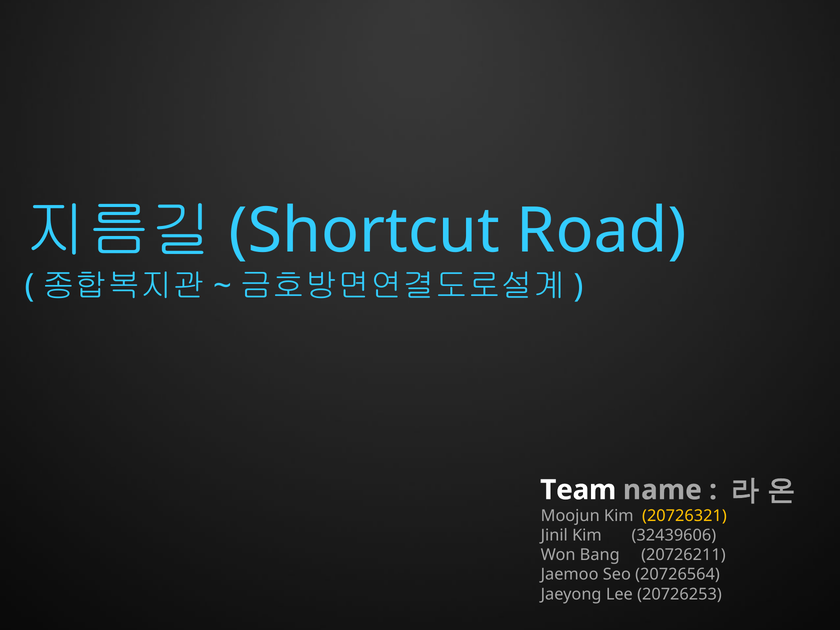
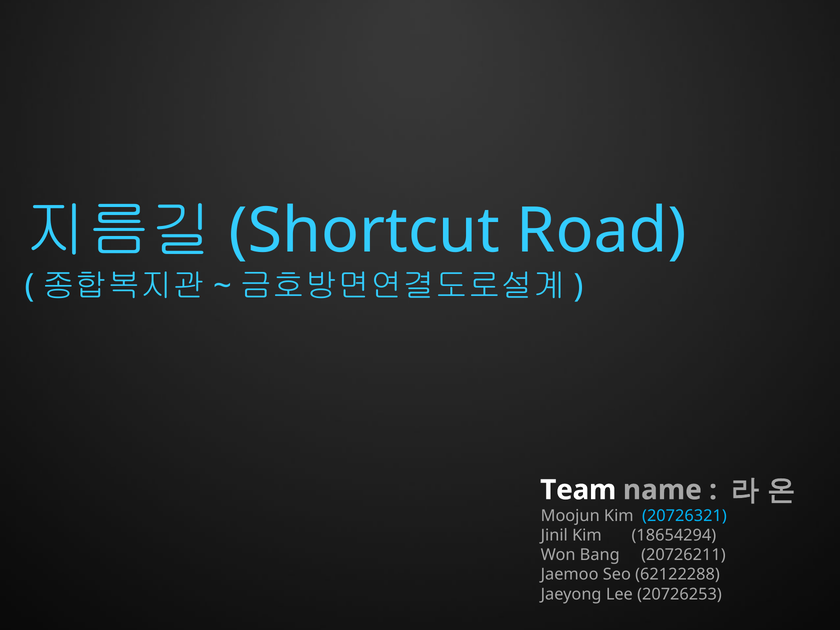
20726321 colour: yellow -> light blue
32439606: 32439606 -> 18654294
20726564: 20726564 -> 62122288
